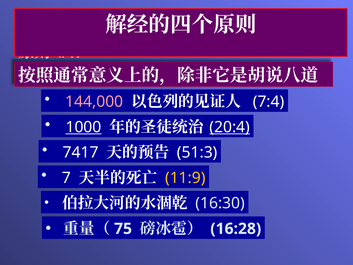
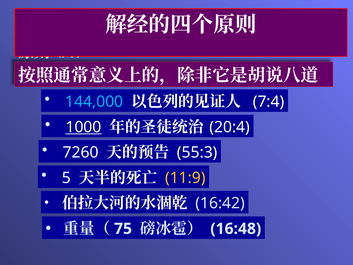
144,000 colour: pink -> light blue
20:4 underline: present -> none
7417: 7417 -> 7260
51:3: 51:3 -> 55:3
7: 7 -> 5
16:30: 16:30 -> 16:42
16:28: 16:28 -> 16:48
